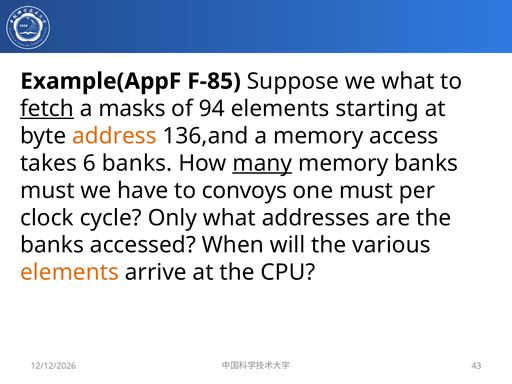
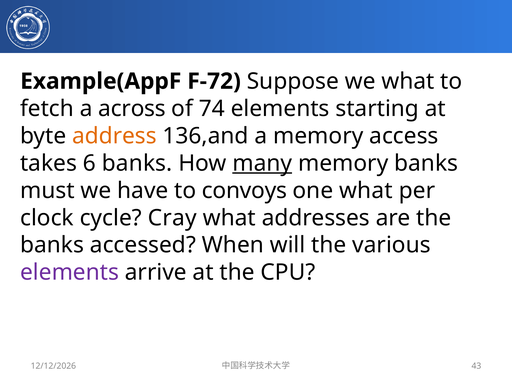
F-85: F-85 -> F-72
fetch underline: present -> none
masks: masks -> across
94: 94 -> 74
one must: must -> what
Only: Only -> Cray
elements at (70, 272) colour: orange -> purple
